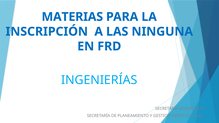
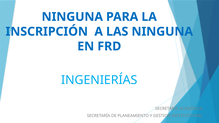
MATERIAS at (72, 17): MATERIAS -> NINGUNA
